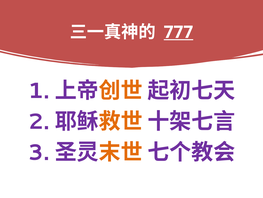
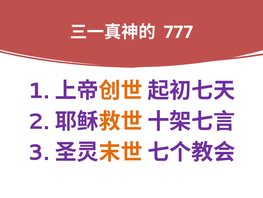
777 underline: present -> none
